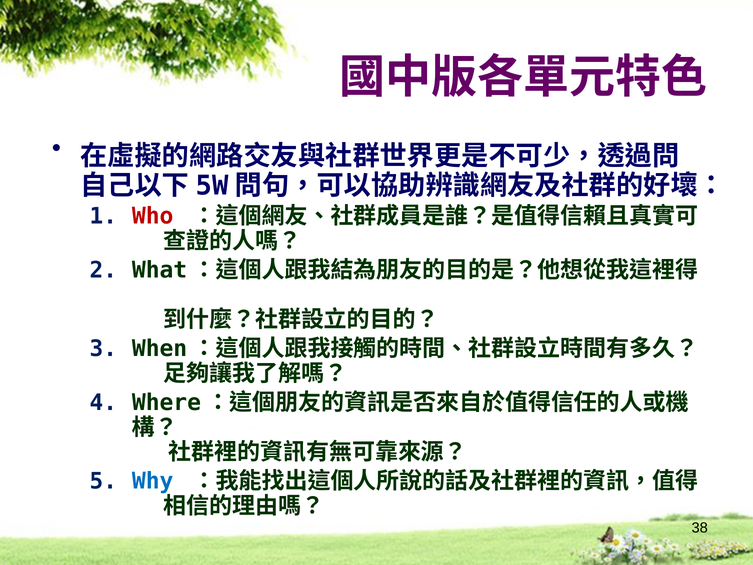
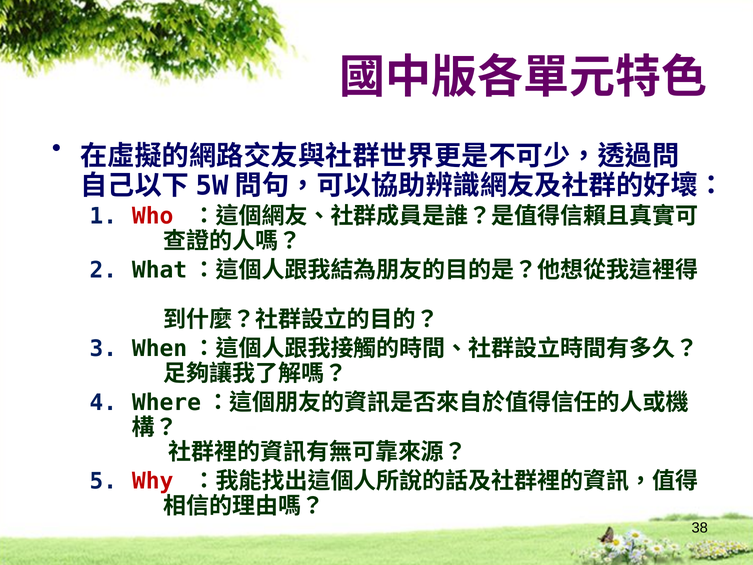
Why colour: blue -> red
